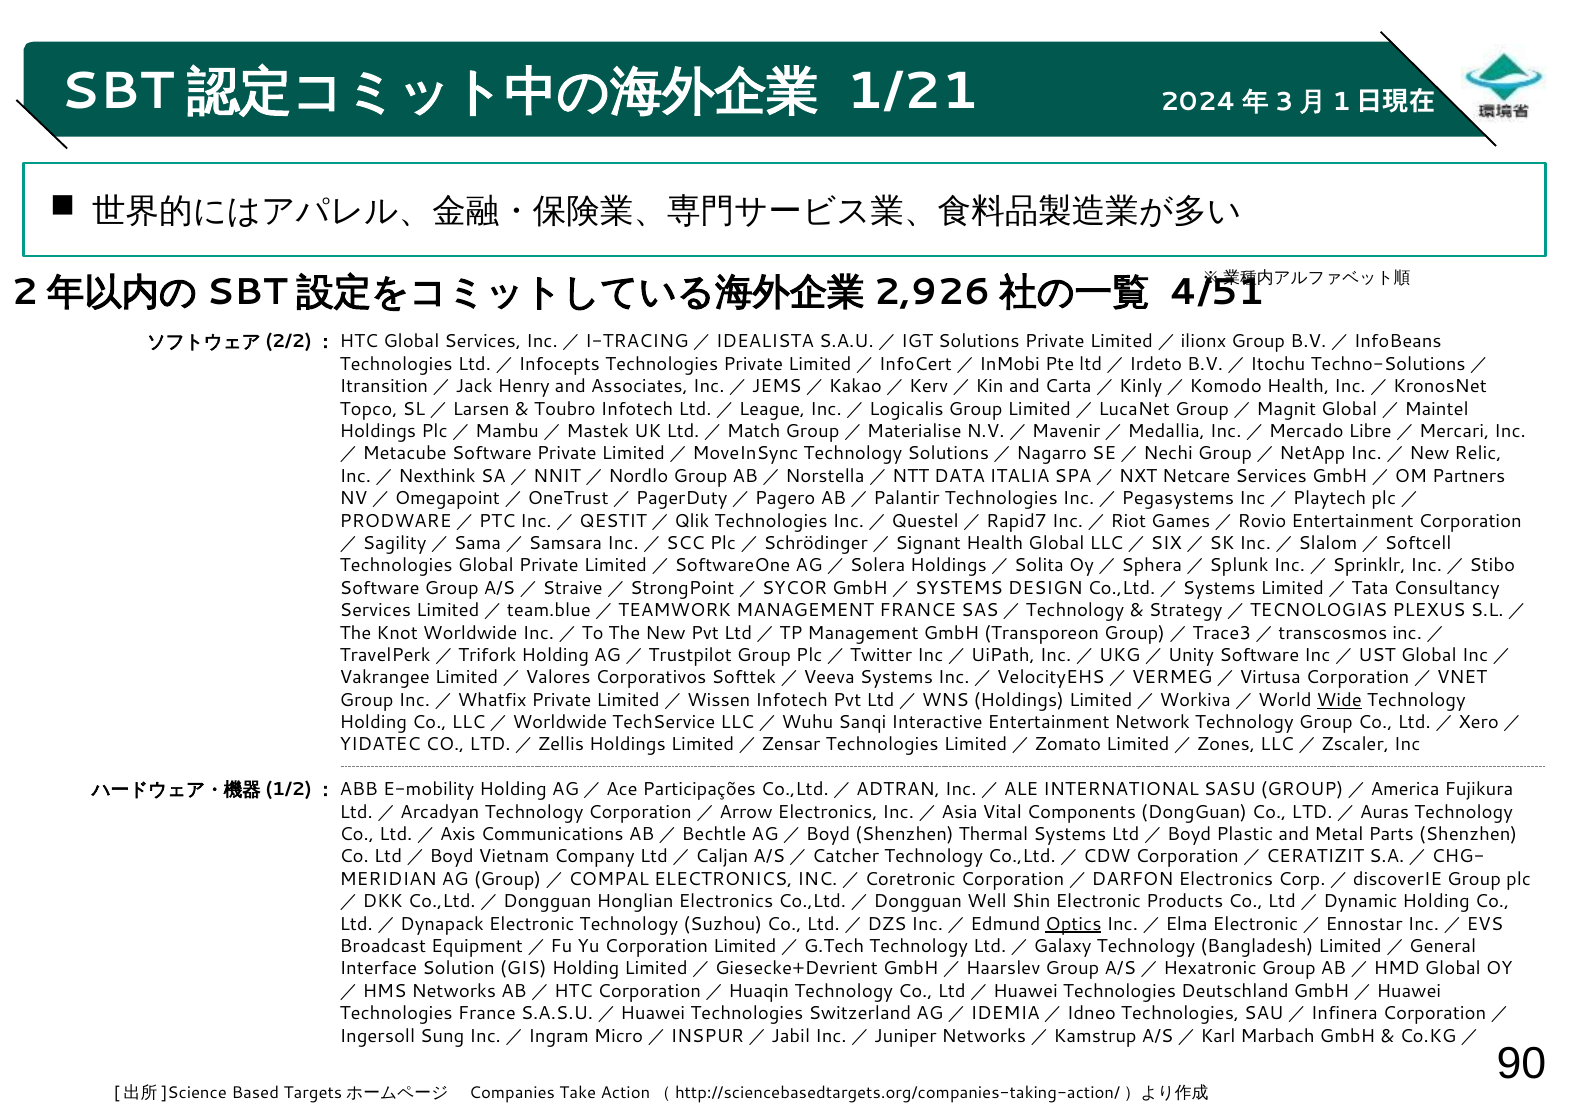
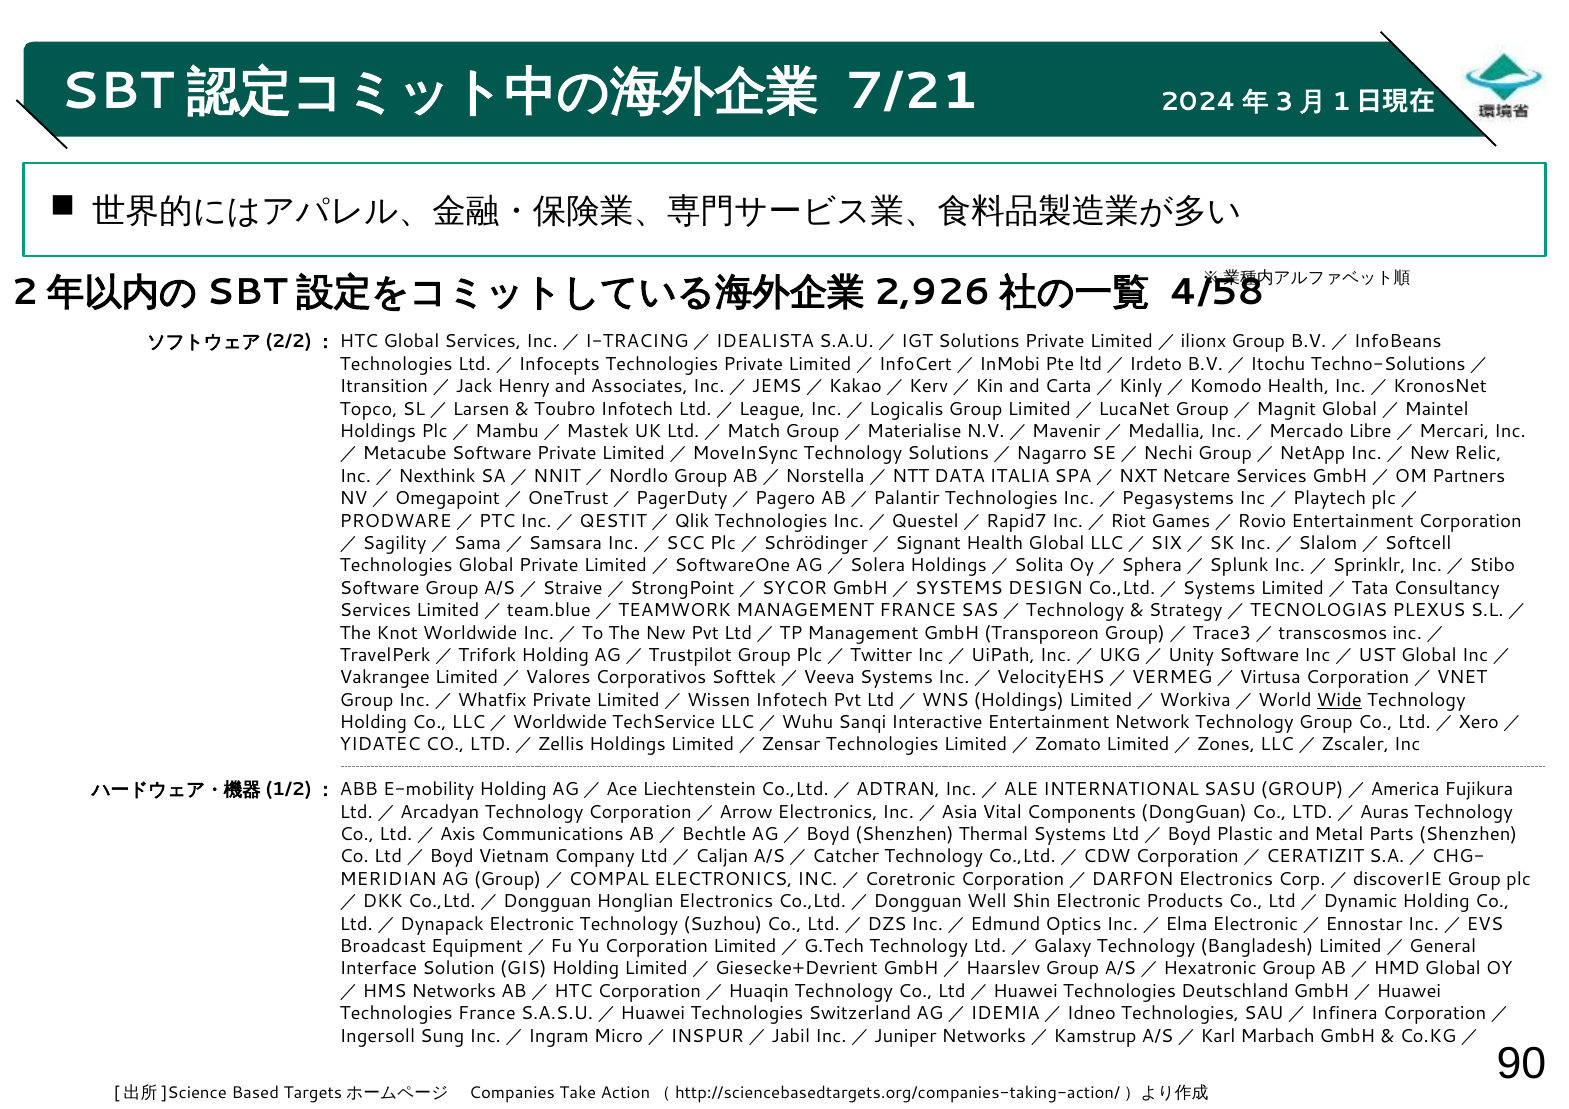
1/21: 1/21 -> 7/21
4/51: 4/51 -> 4/58
Participações: Participações -> Liechtenstein
Optics underline: present -> none
